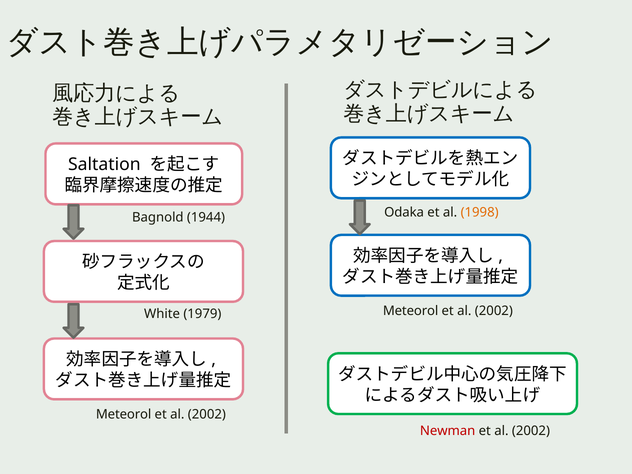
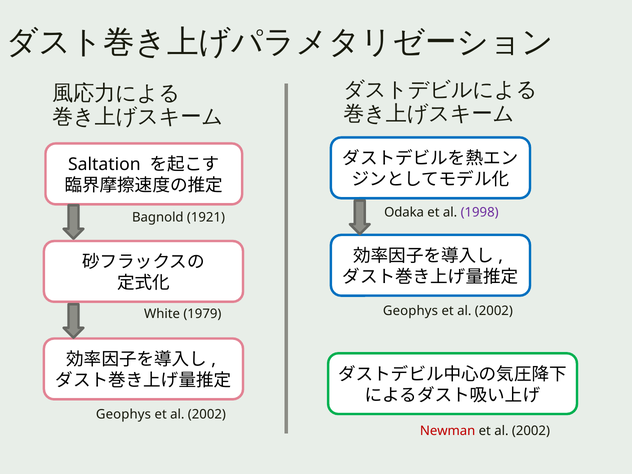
1998 colour: orange -> purple
1944: 1944 -> 1921
Meteorol at (411, 311): Meteorol -> Geophys
Meteorol at (124, 414): Meteorol -> Geophys
